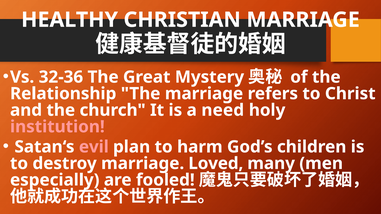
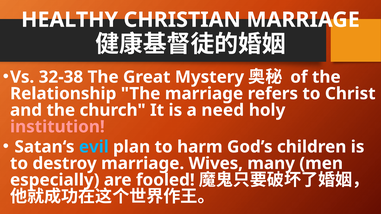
32-36: 32-36 -> 32-38
evil colour: pink -> light blue
Loved: Loved -> Wives
